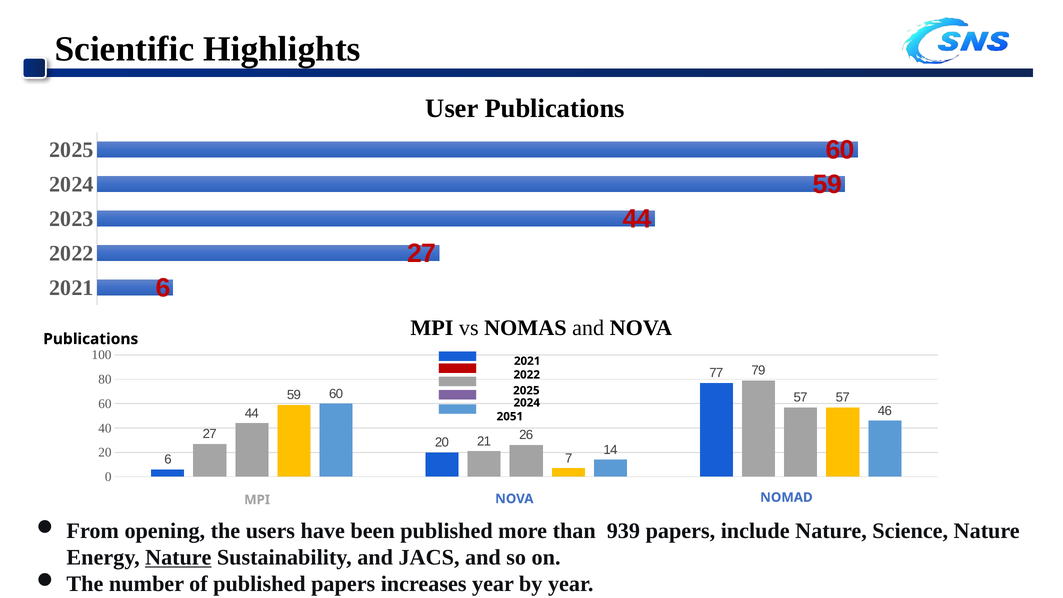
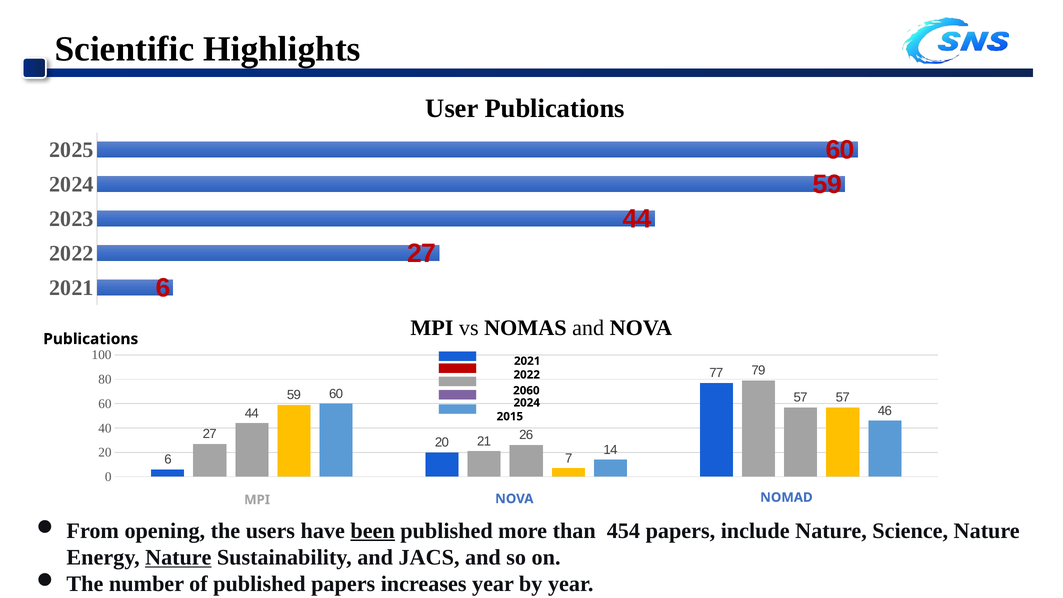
2025 at (526, 390): 2025 -> 2060
2051: 2051 -> 2015
been underline: none -> present
939: 939 -> 454
